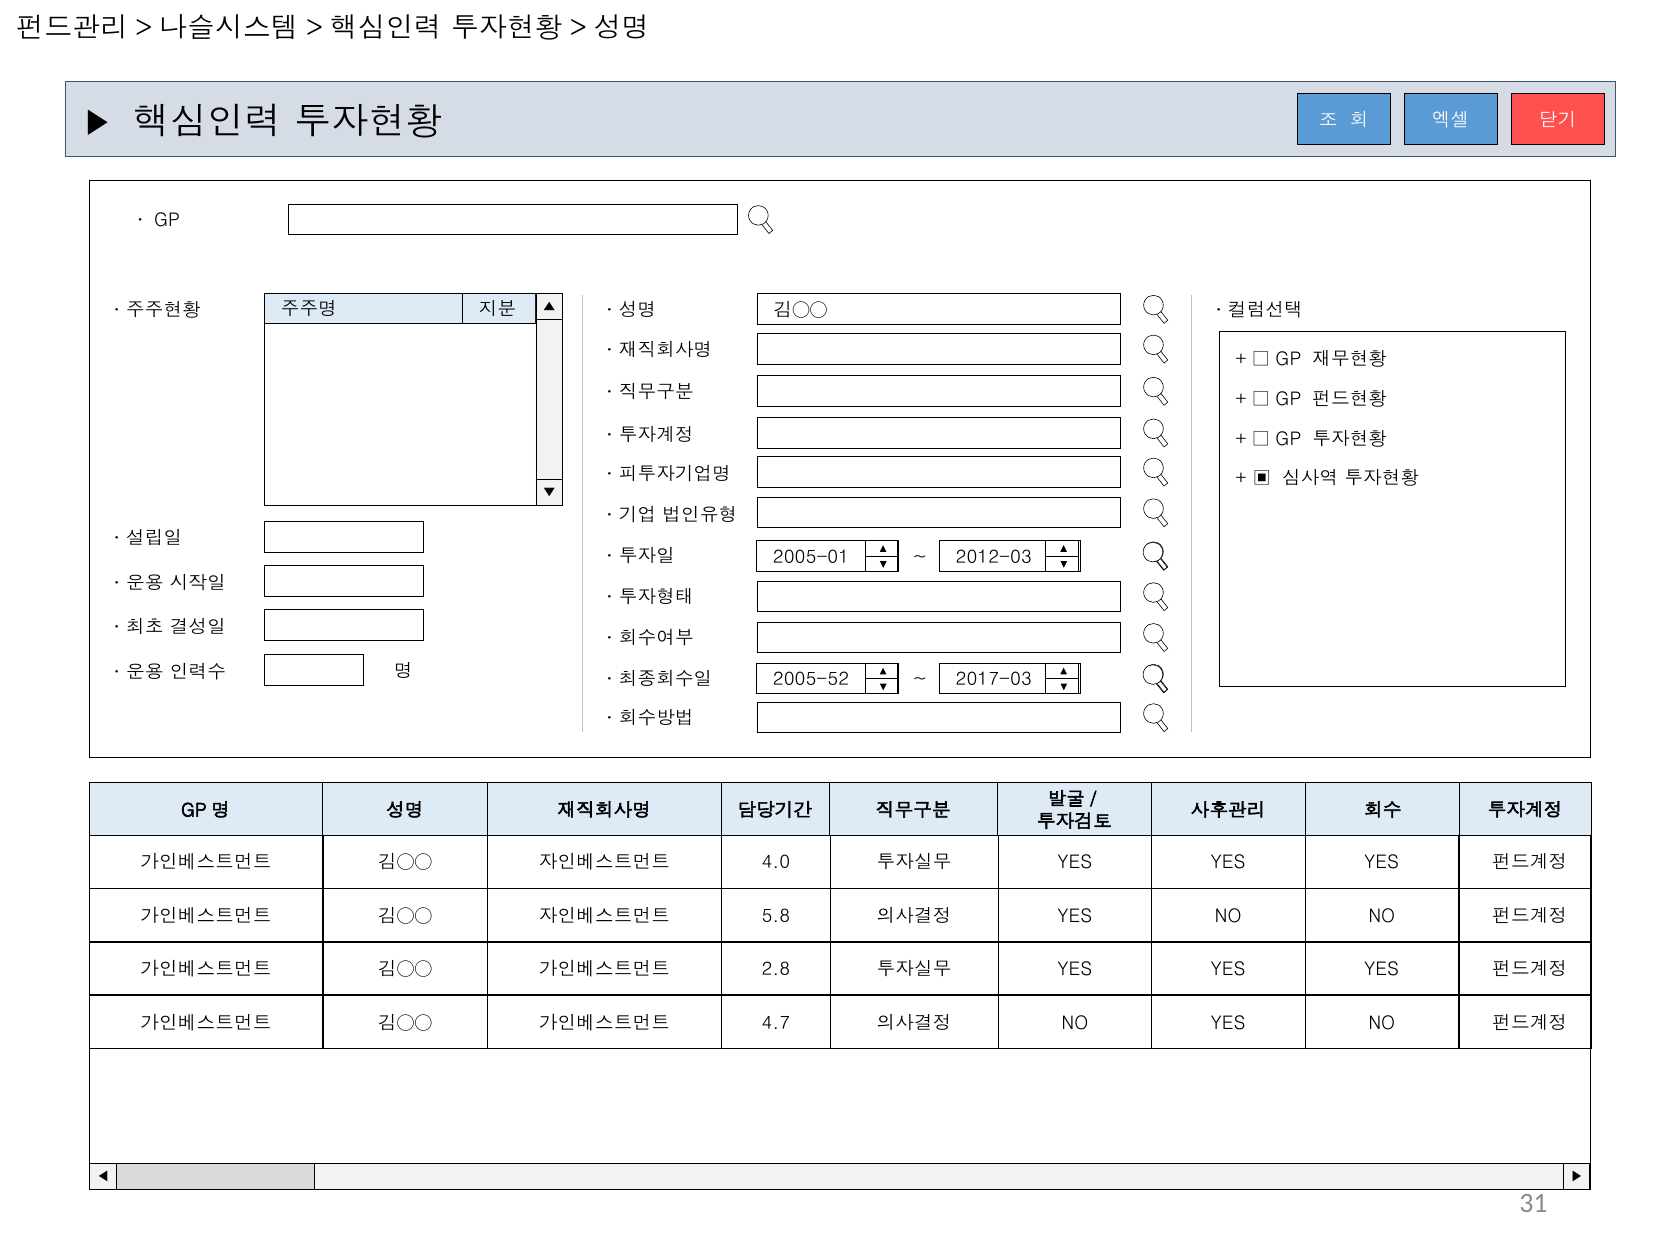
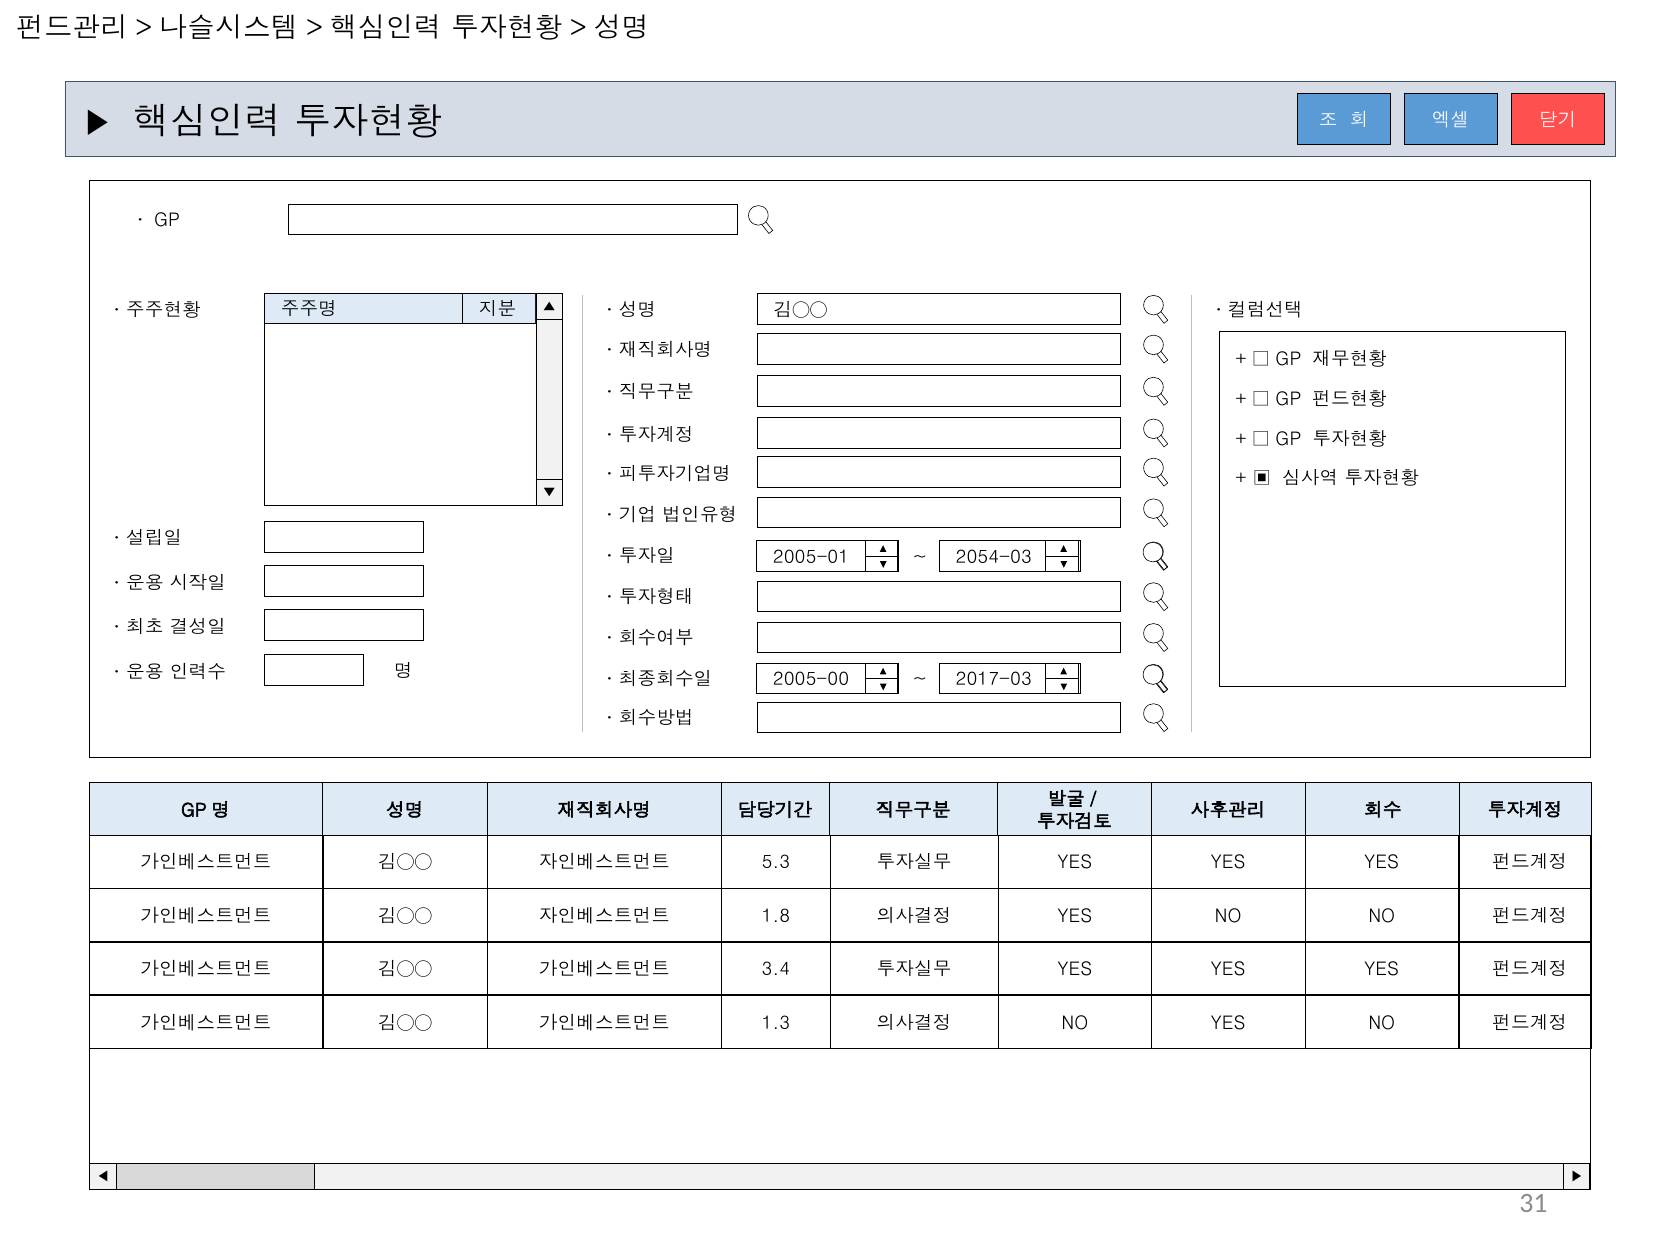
2012-03: 2012-03 -> 2054-03
2005-52: 2005-52 -> 2005-00
4.0: 4.0 -> 5.3
5.8: 5.8 -> 1.8
2.8: 2.8 -> 3.4
4.7: 4.7 -> 1.3
